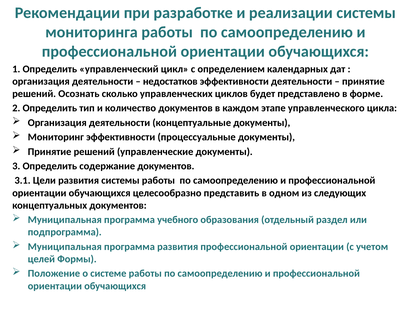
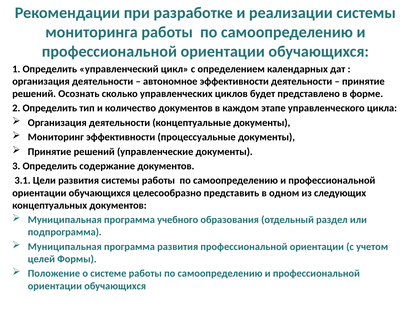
недостатков: недостатков -> автономное
